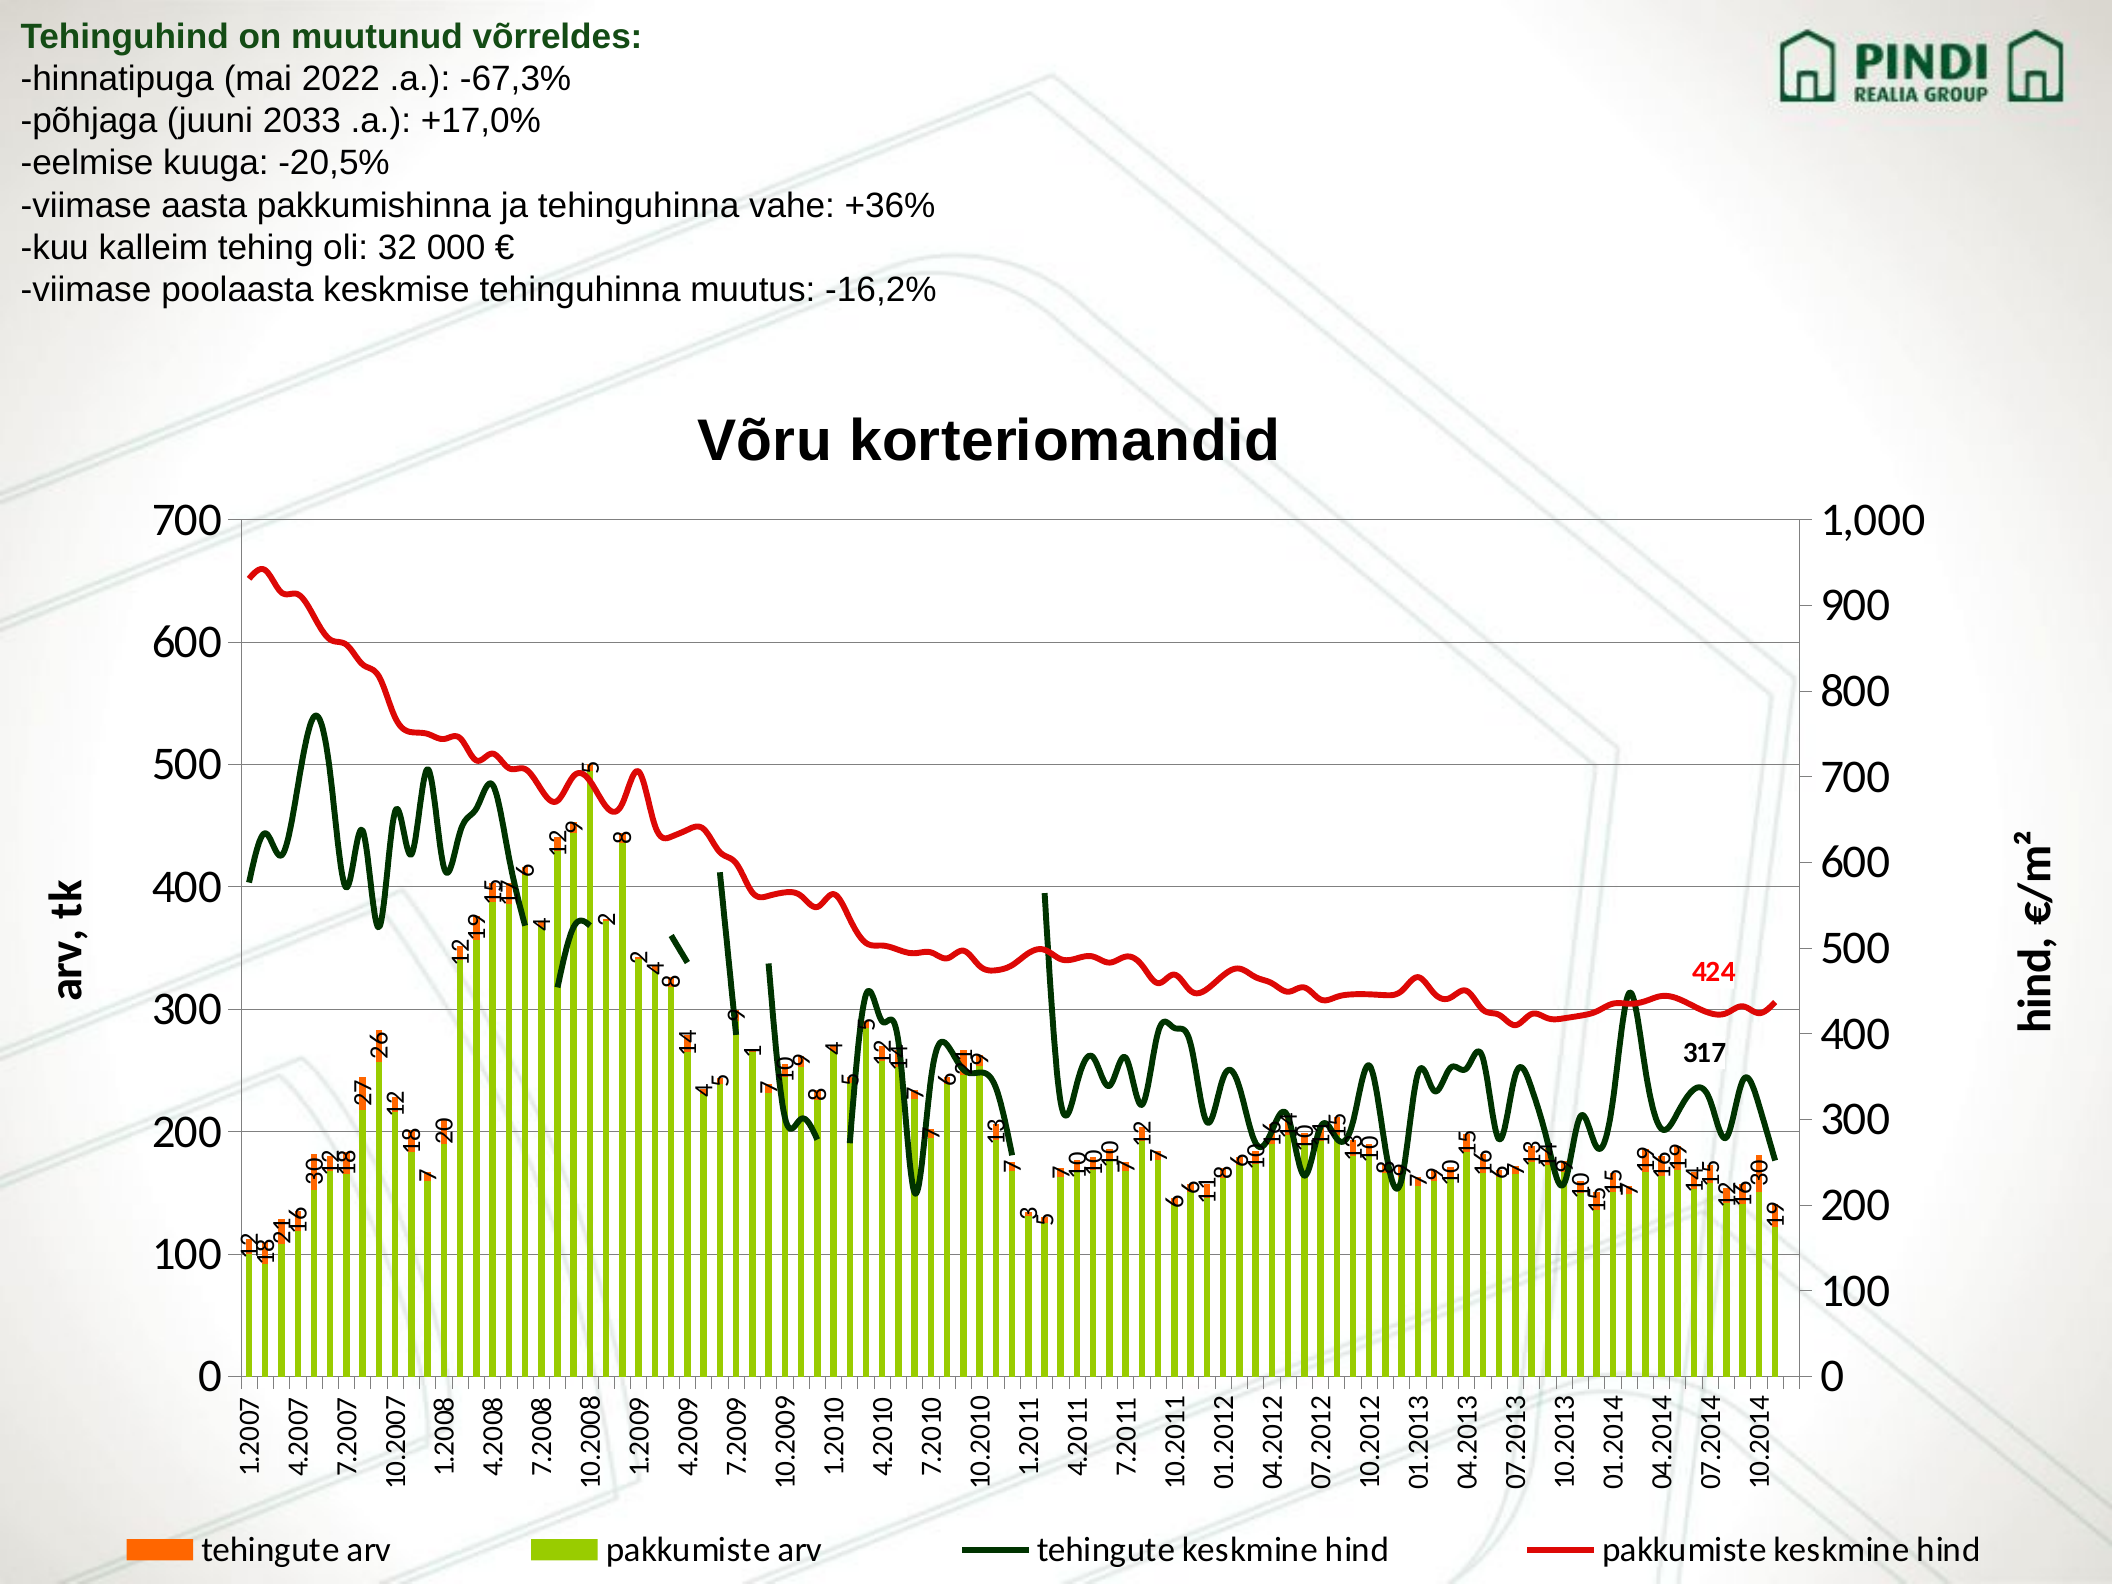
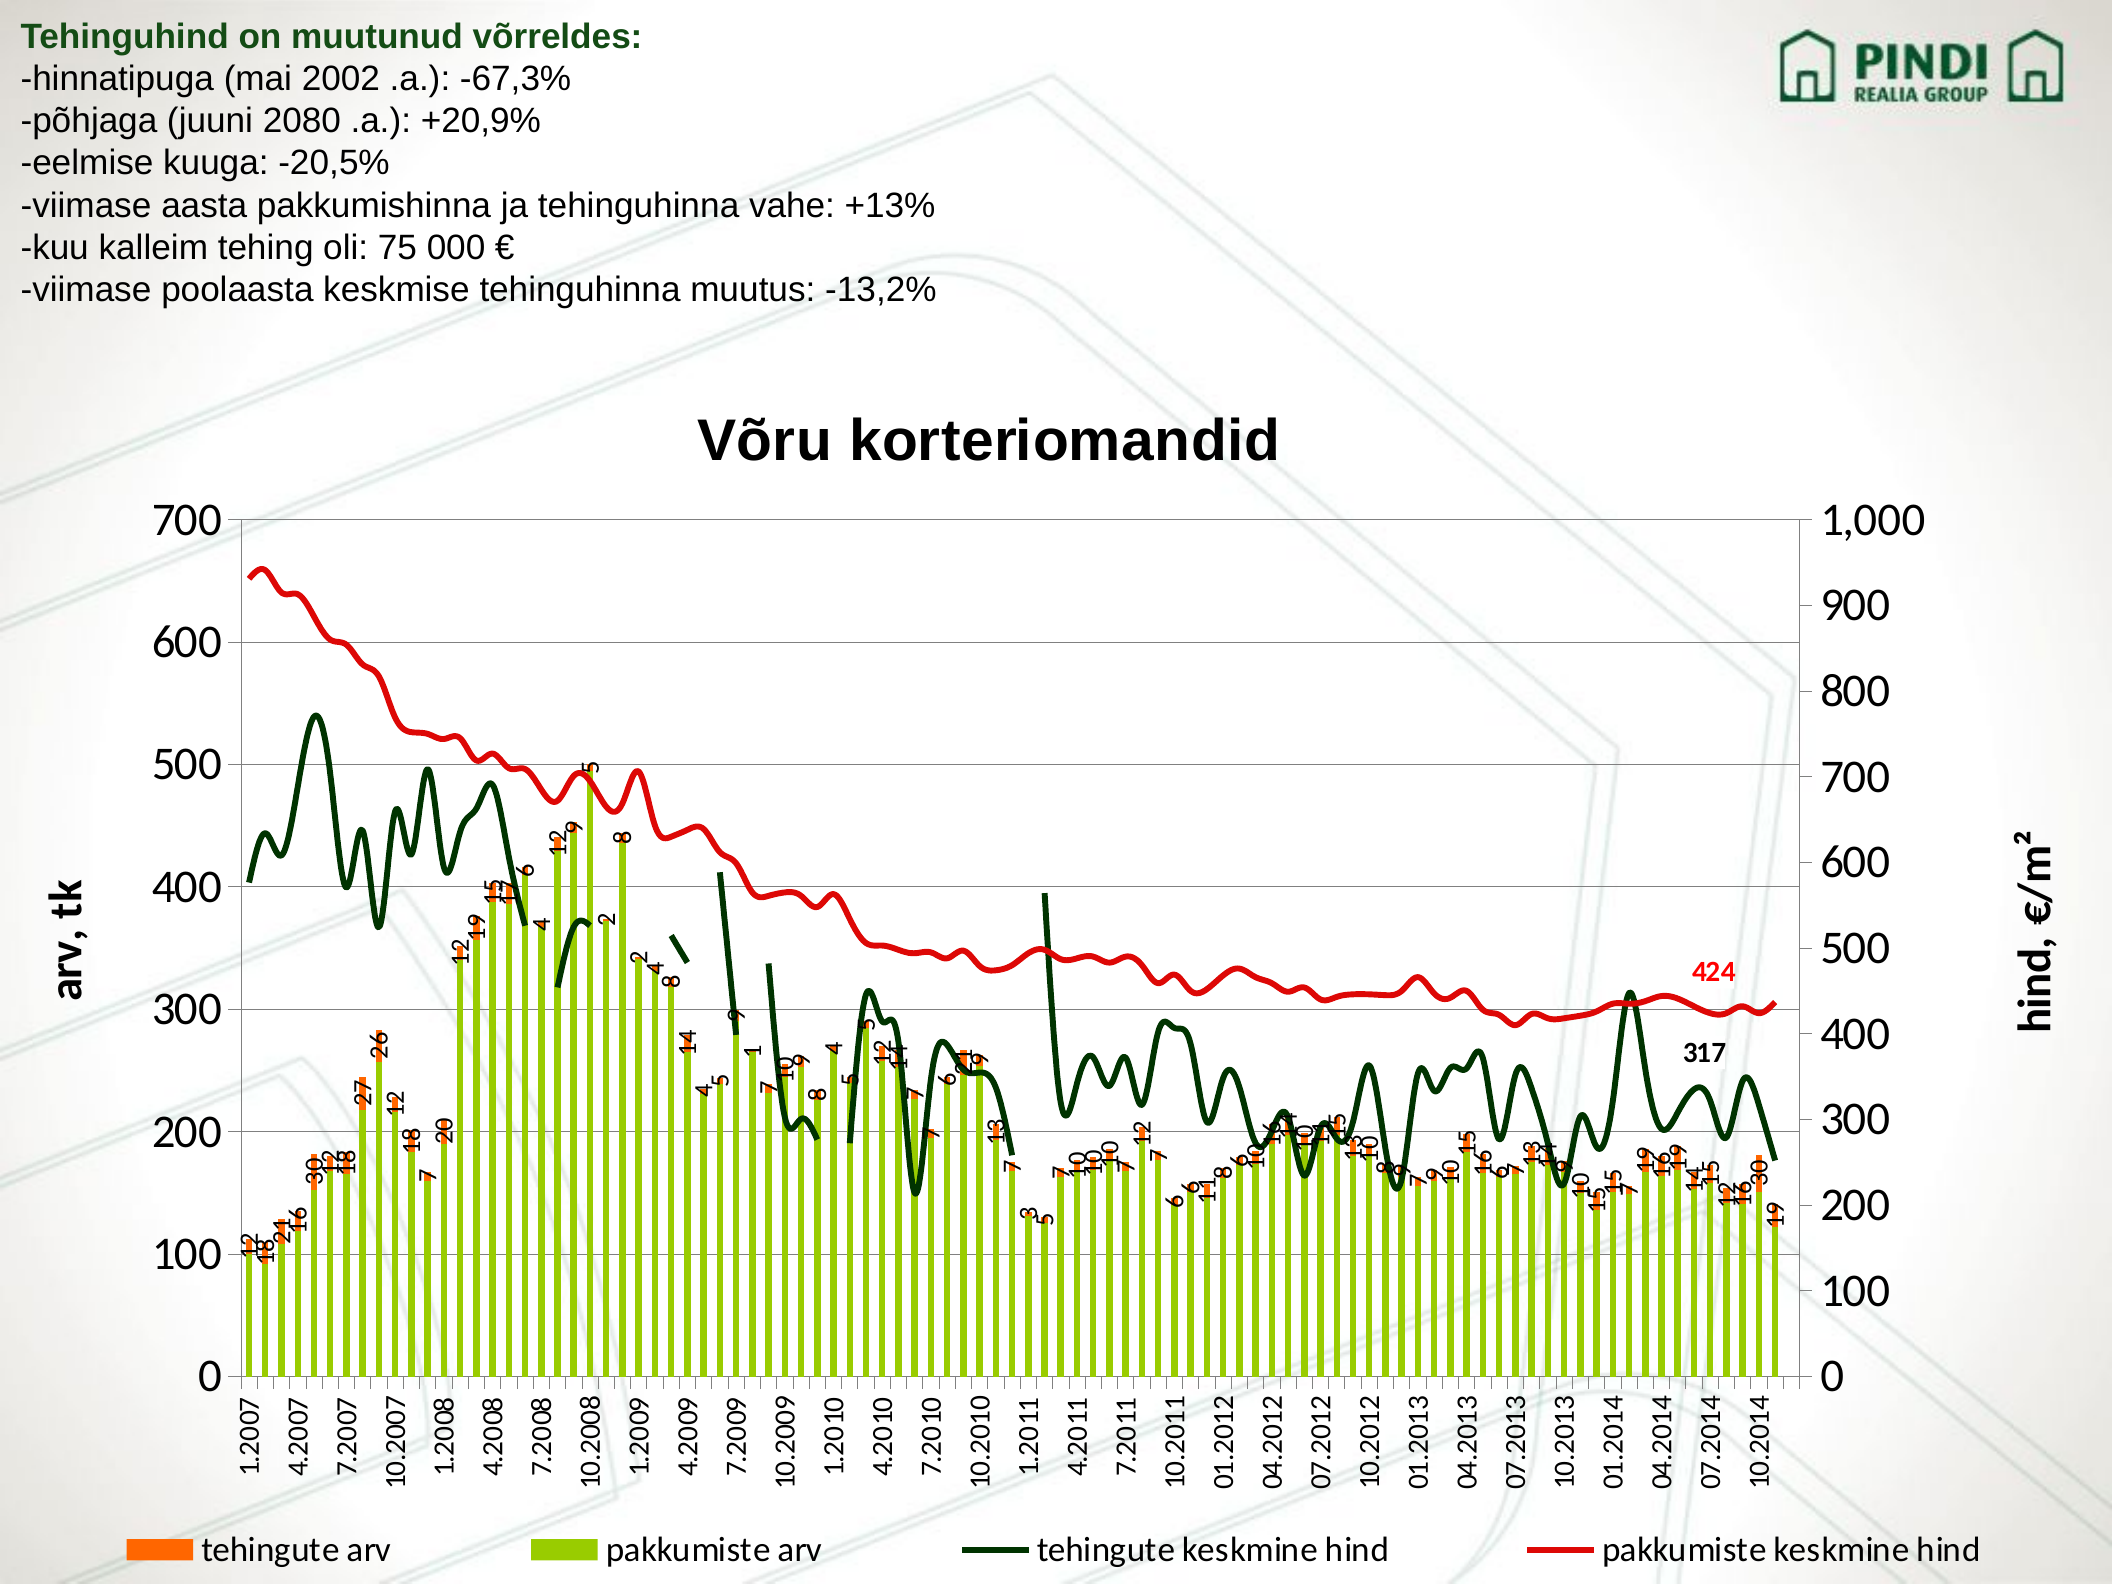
2022: 2022 -> 2002
2033: 2033 -> 2080
+17,0%: +17,0% -> +20,9%
+36%: +36% -> +13%
32: 32 -> 75
-16,2%: -16,2% -> -13,2%
